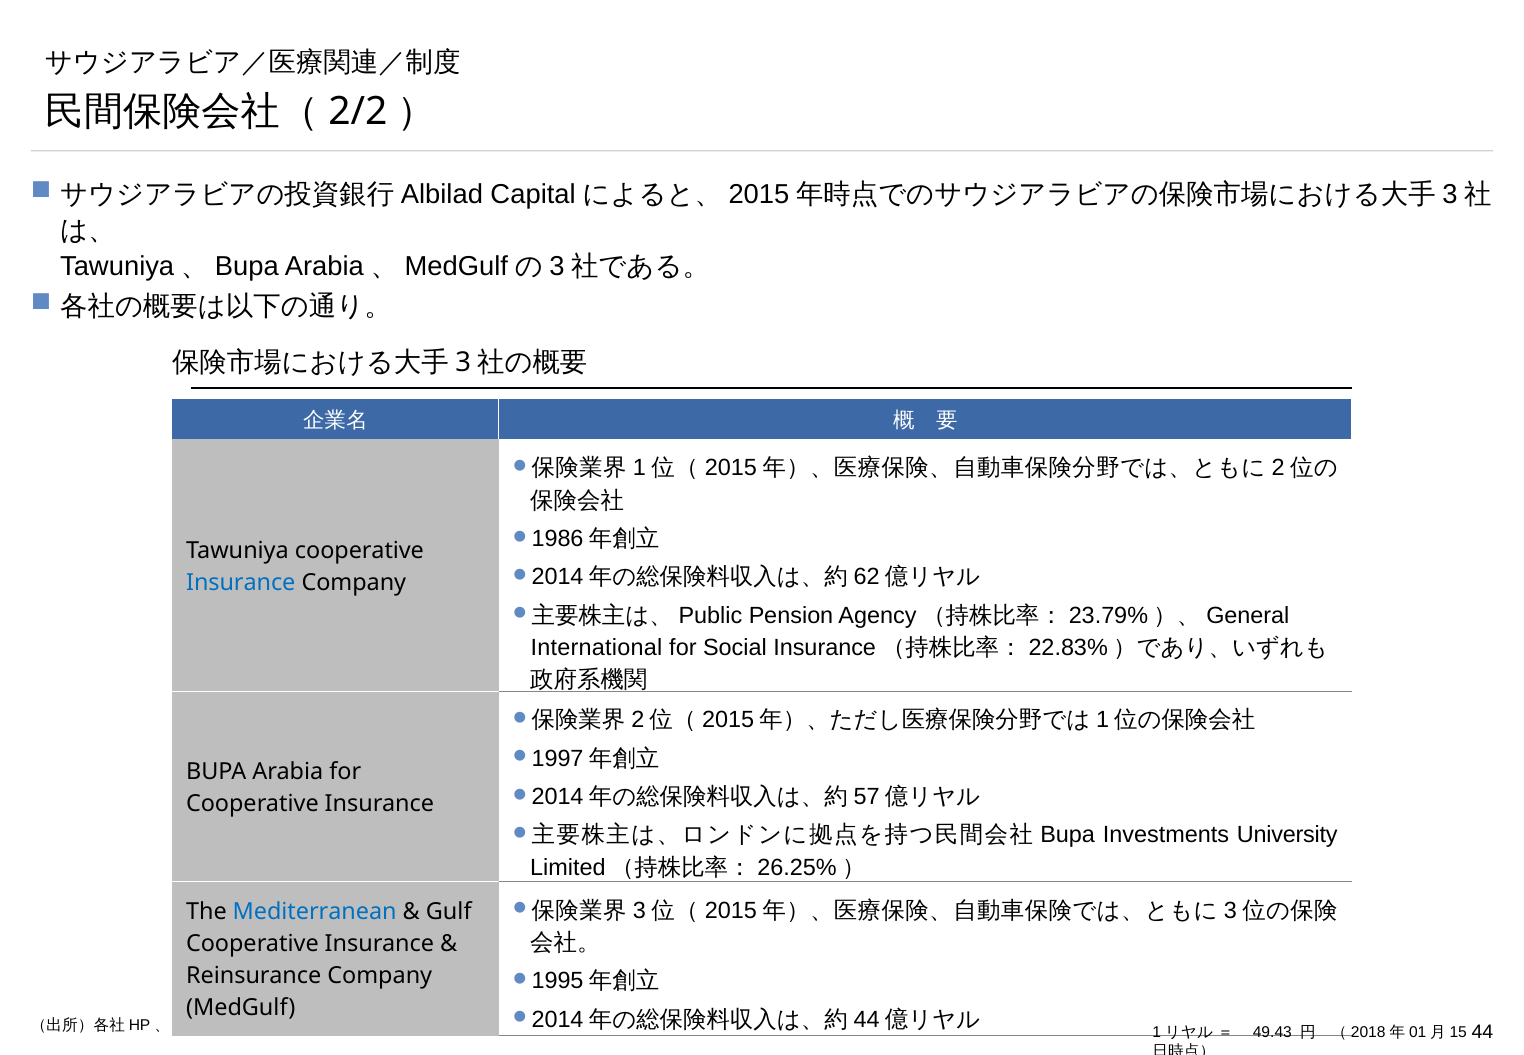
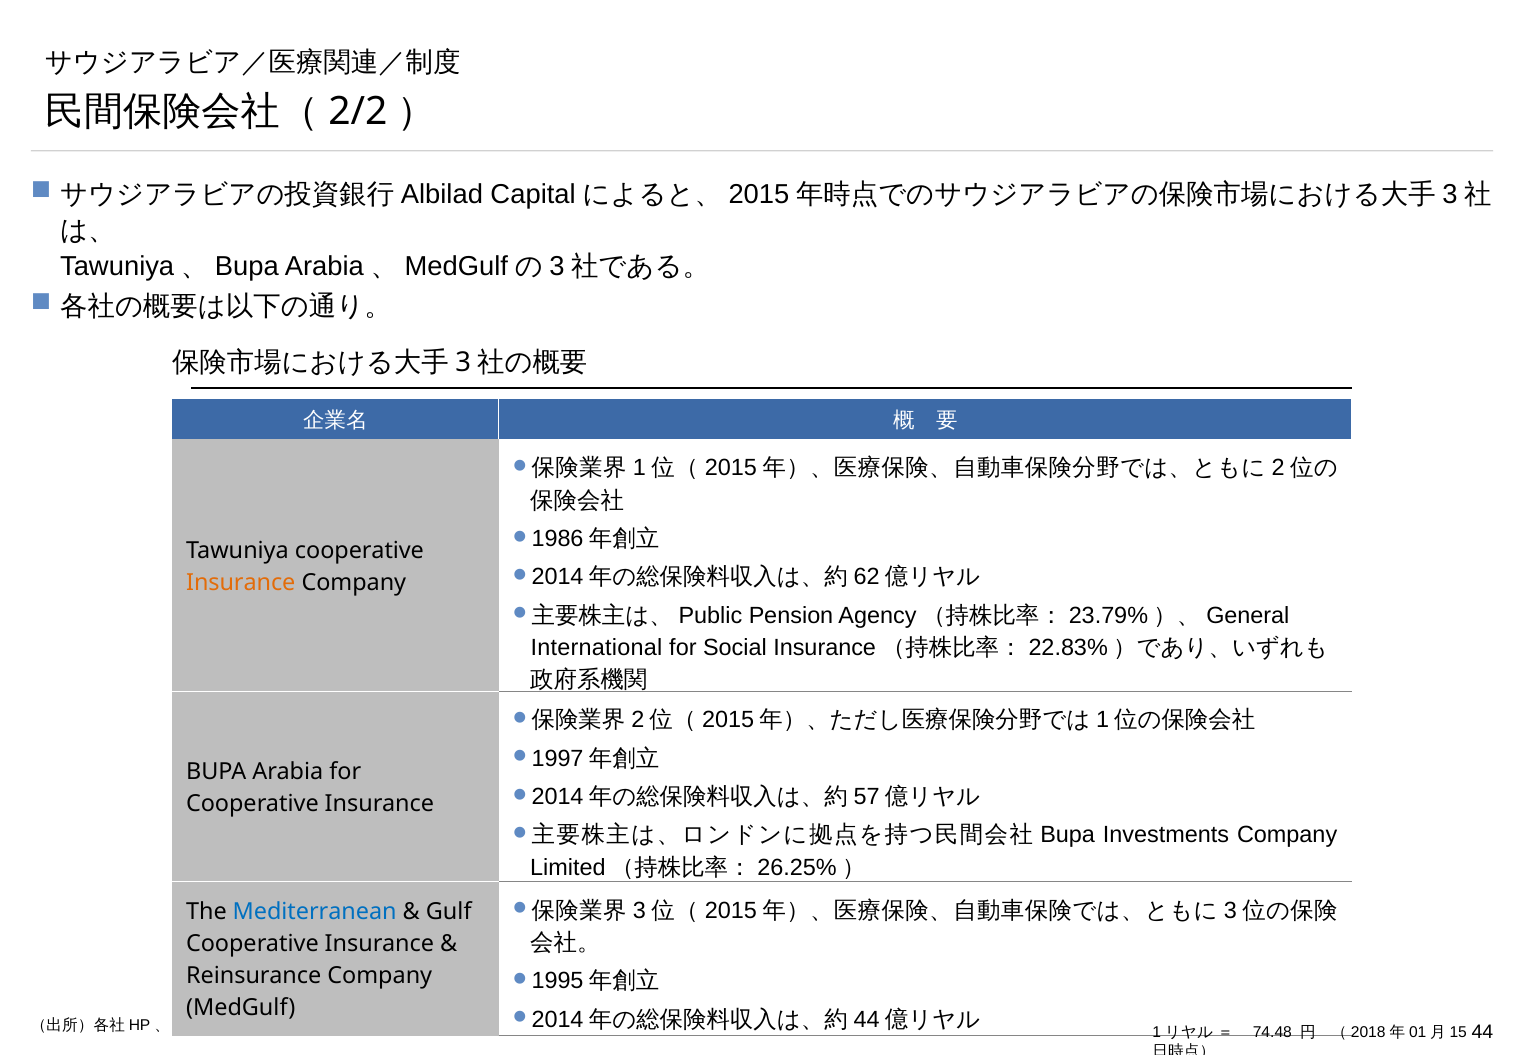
Insurance at (241, 583) colour: blue -> orange
Investments University: University -> Company
49.43: 49.43 -> 74.48
